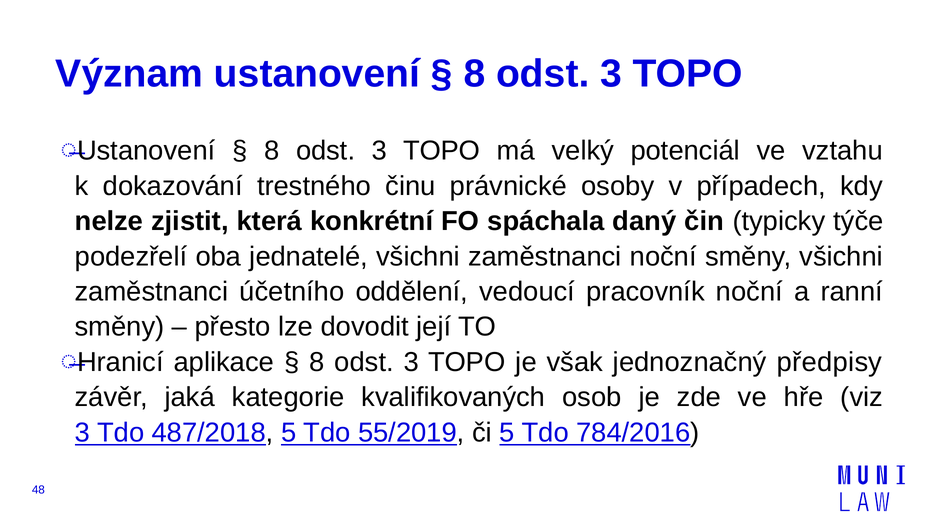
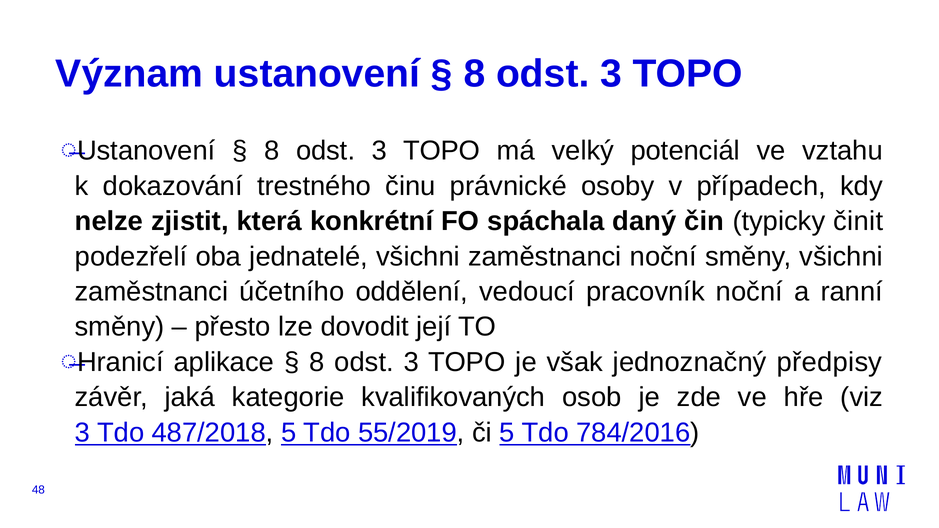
týče: týče -> činit
